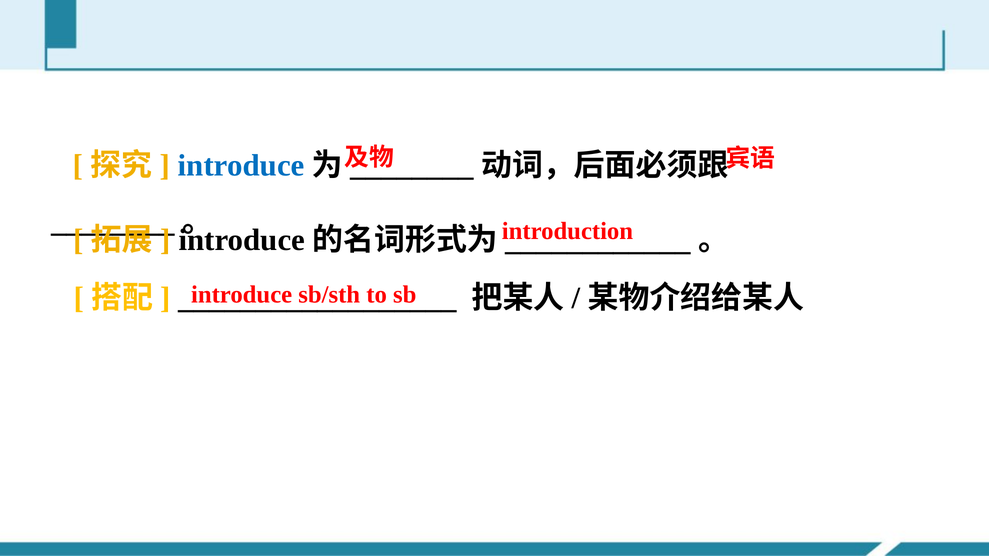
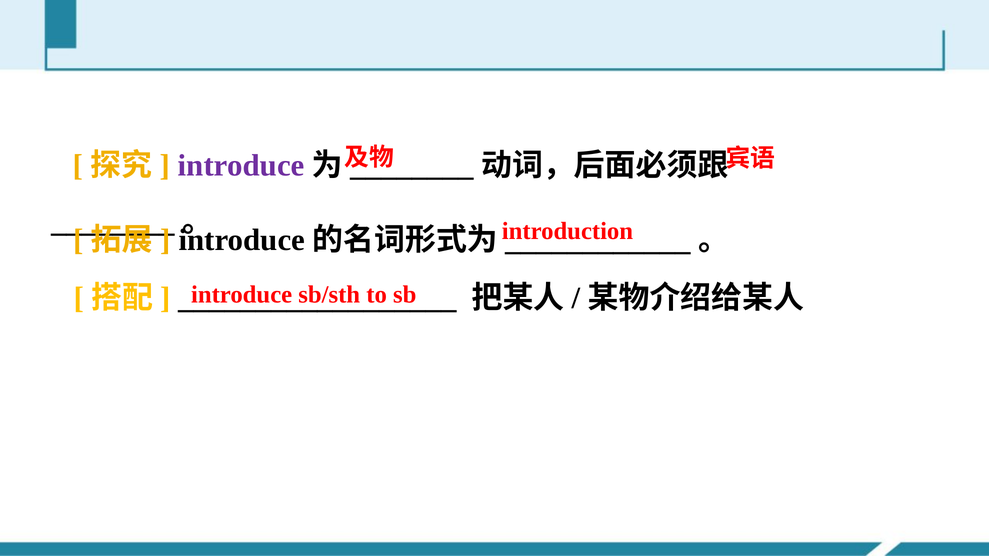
introduce at (241, 166) colour: blue -> purple
